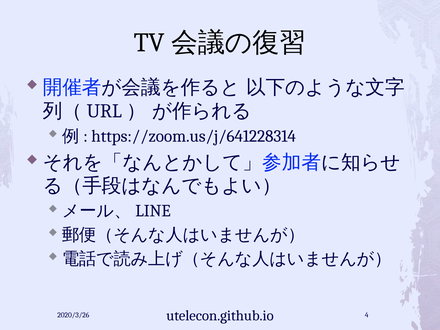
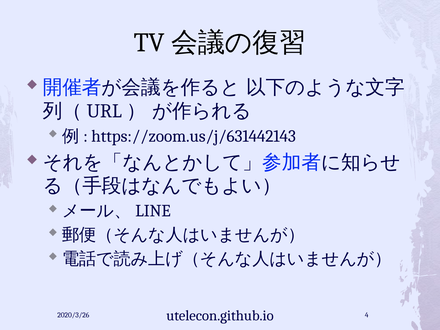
https://zoom.us/j/641228314: https://zoom.us/j/641228314 -> https://zoom.us/j/631442143
